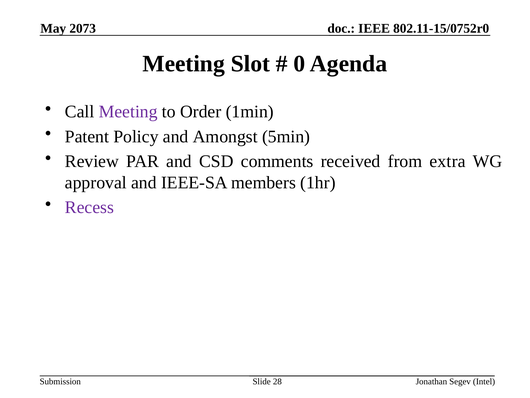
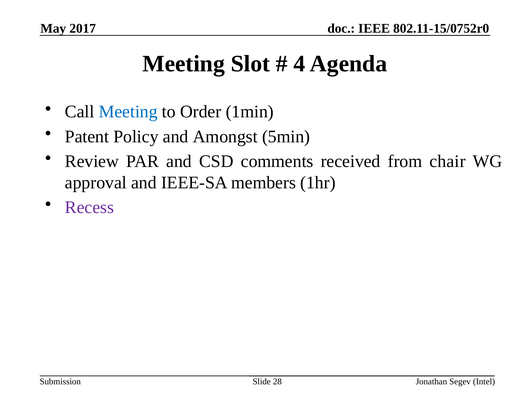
2073: 2073 -> 2017
0: 0 -> 4
Meeting at (128, 112) colour: purple -> blue
extra: extra -> chair
